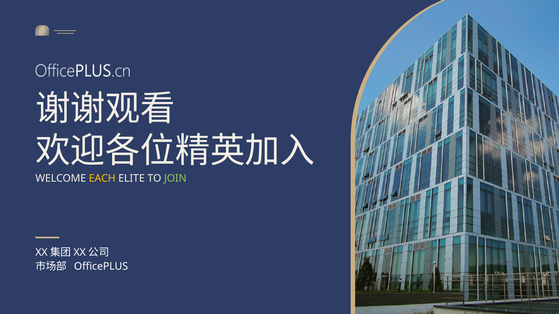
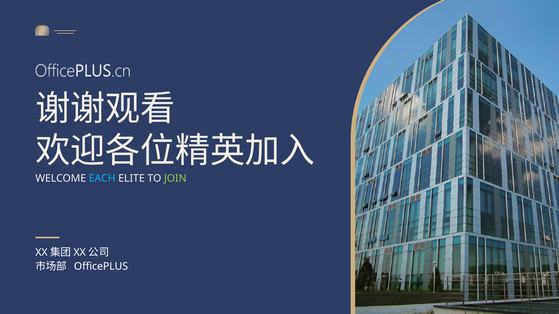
EACH colour: yellow -> light blue
